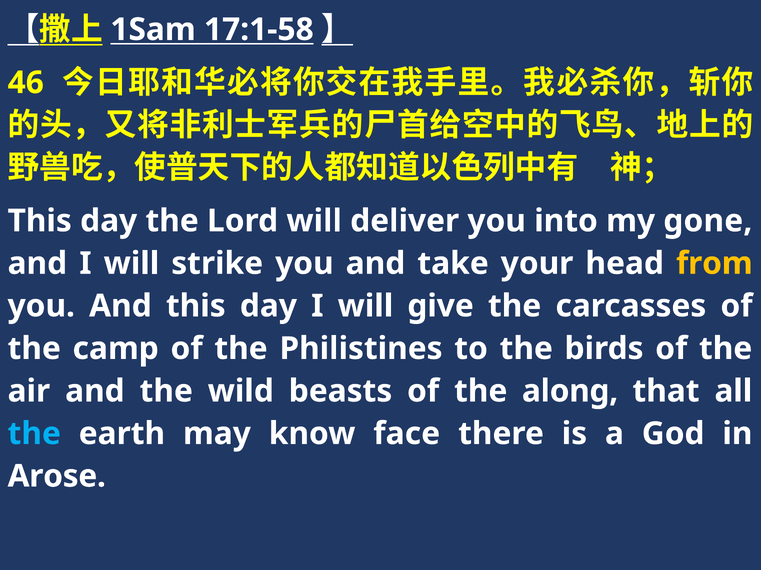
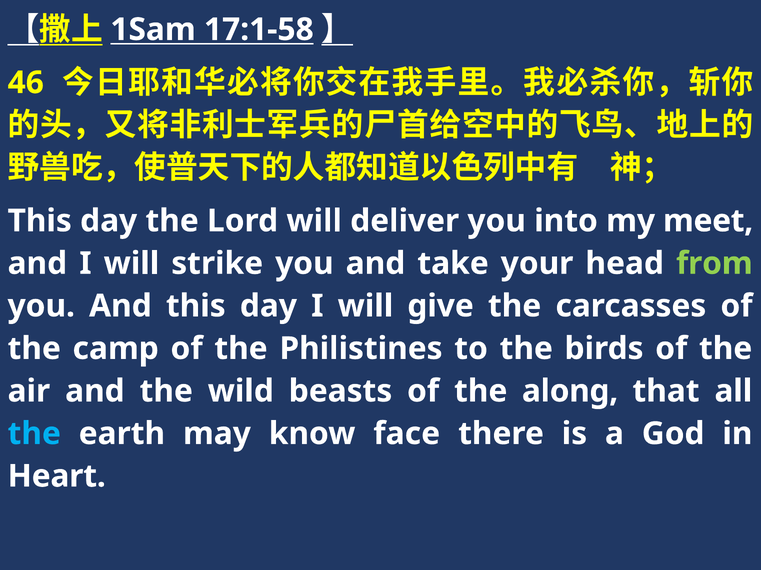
gone: gone -> meet
from colour: yellow -> light green
Arose: Arose -> Heart
